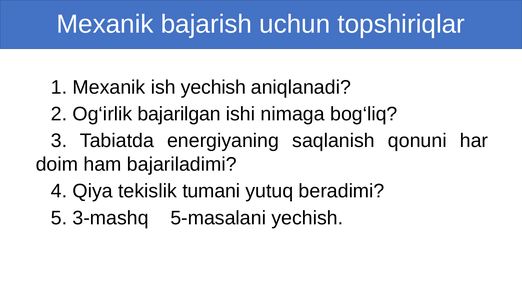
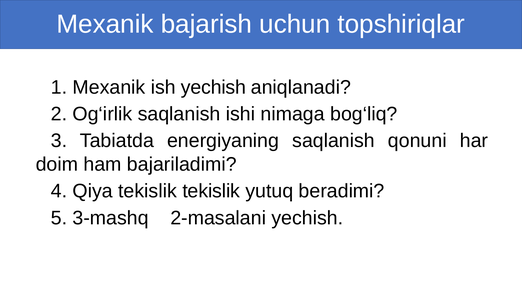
Og‘irlik bajarilgan: bajarilgan -> saqlanish
tekislik tumani: tumani -> tekislik
5-masalani: 5-masalani -> 2-masalani
